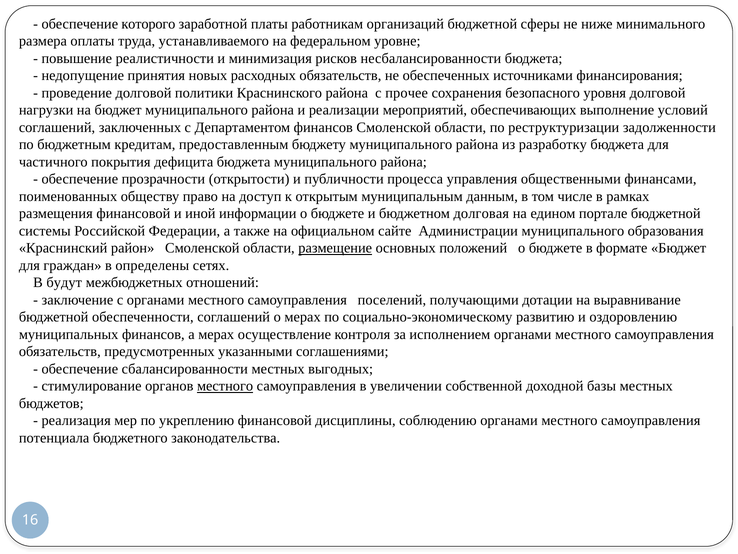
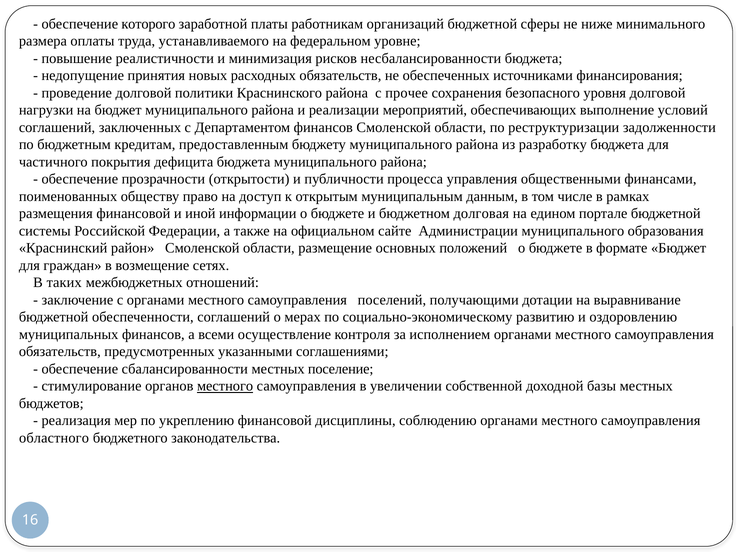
размещение underline: present -> none
определены: определены -> возмещение
будут: будут -> таких
а мерах: мерах -> всеми
выгодных: выгодных -> поселение
потенциала: потенциала -> областного
